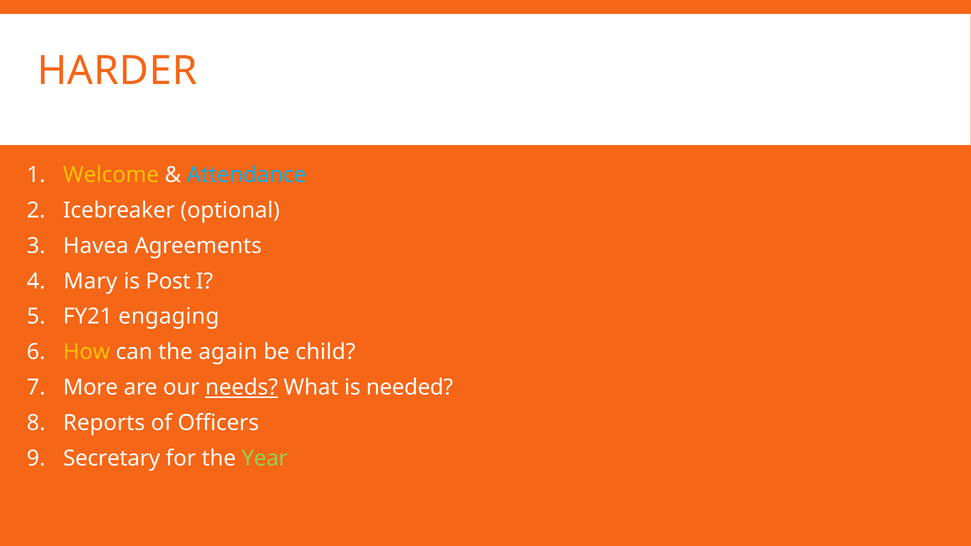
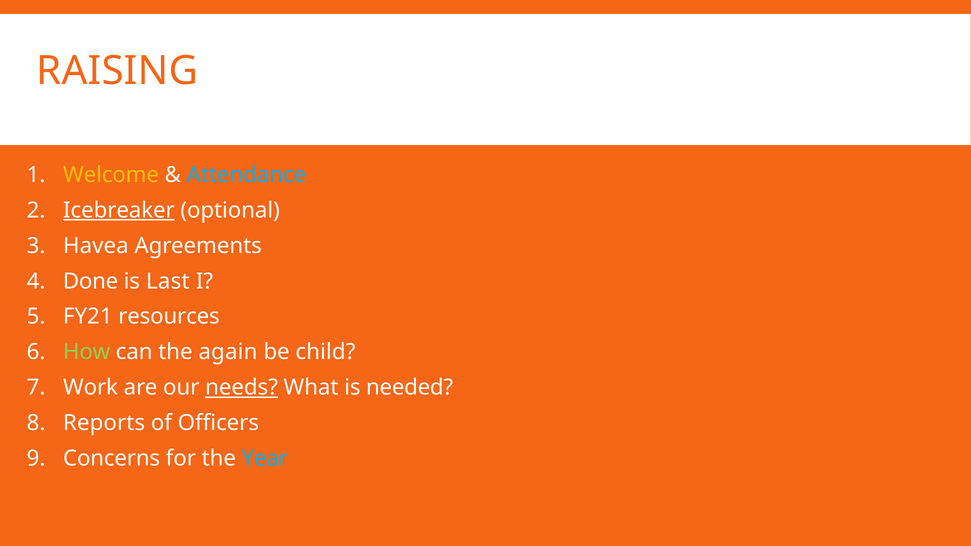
HARDER: HARDER -> RAISING
Icebreaker underline: none -> present
Mary: Mary -> Done
Post: Post -> Last
engaging: engaging -> resources
How colour: yellow -> light green
More: More -> Work
Secretary: Secretary -> Concerns
Year colour: light green -> light blue
